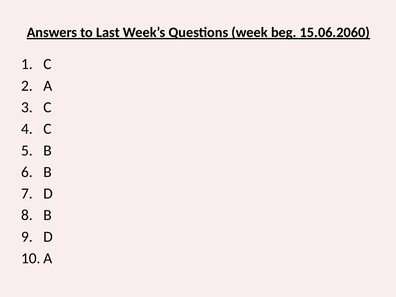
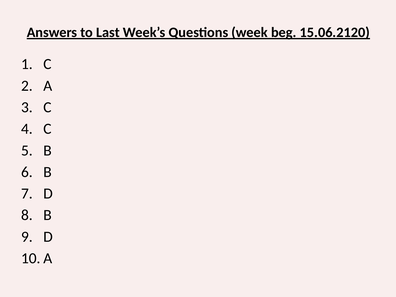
15.06.2060: 15.06.2060 -> 15.06.2120
